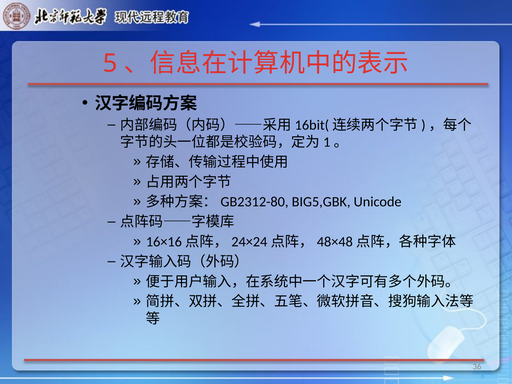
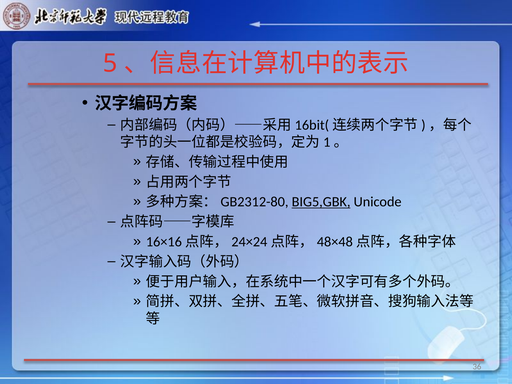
BIG5,GBK underline: none -> present
